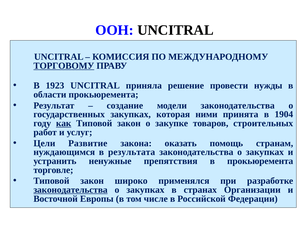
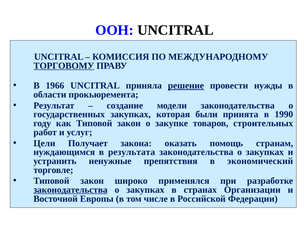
1923: 1923 -> 1966
решение underline: none -> present
ними: ними -> были
1904: 1904 -> 1990
как underline: present -> none
Развитие: Развитие -> Получает
в прокьюремента: прокьюремента -> экономический
